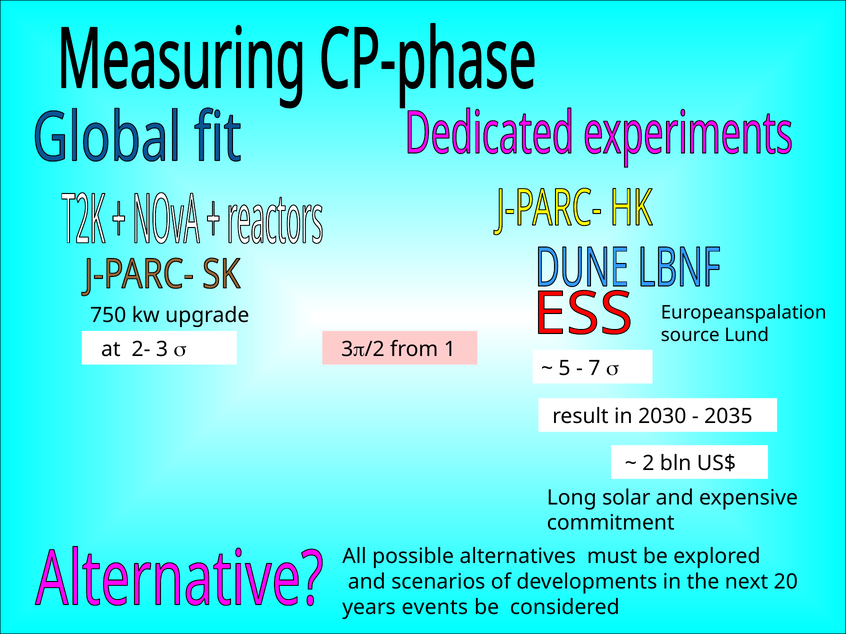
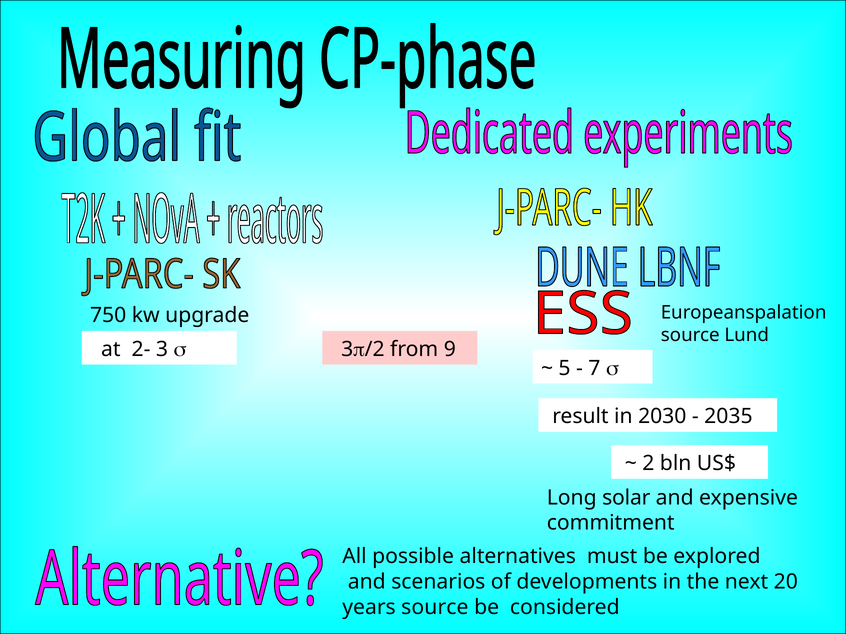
1: 1 -> 9
years events: events -> source
